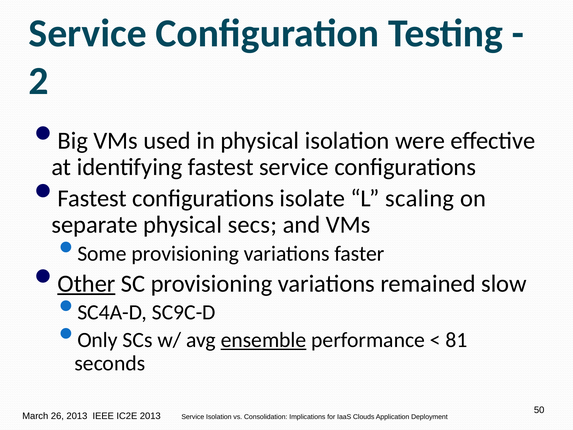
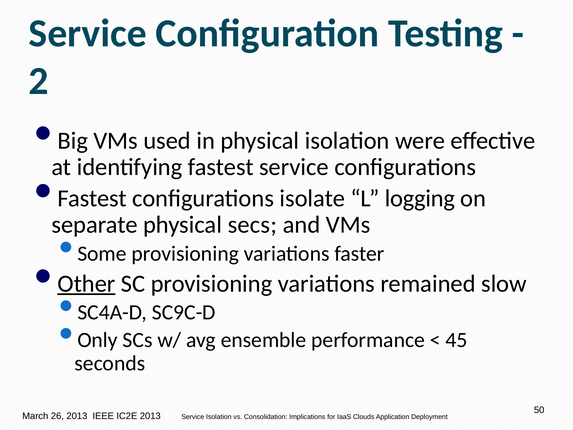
scaling: scaling -> logging
ensemble underline: present -> none
81: 81 -> 45
